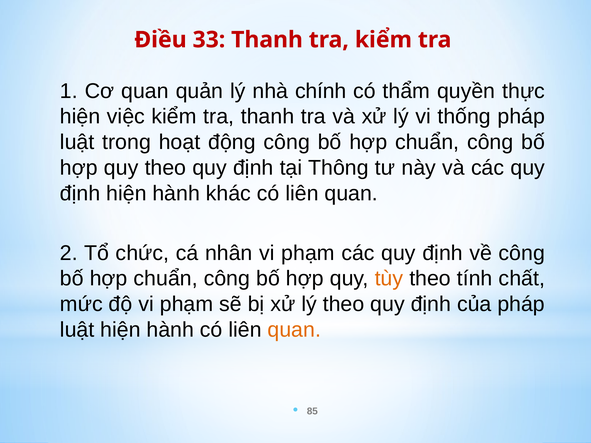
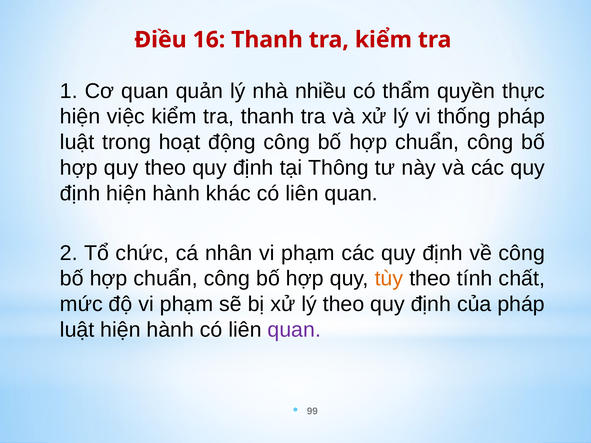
33: 33 -> 16
chính: chính -> nhiều
quan at (294, 330) colour: orange -> purple
85: 85 -> 99
